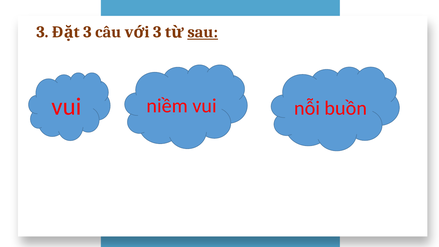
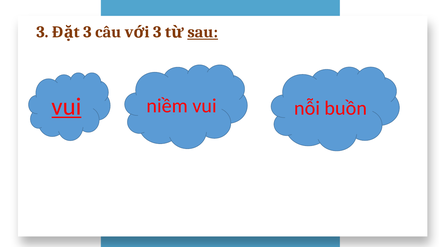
vui at (66, 107) underline: none -> present
